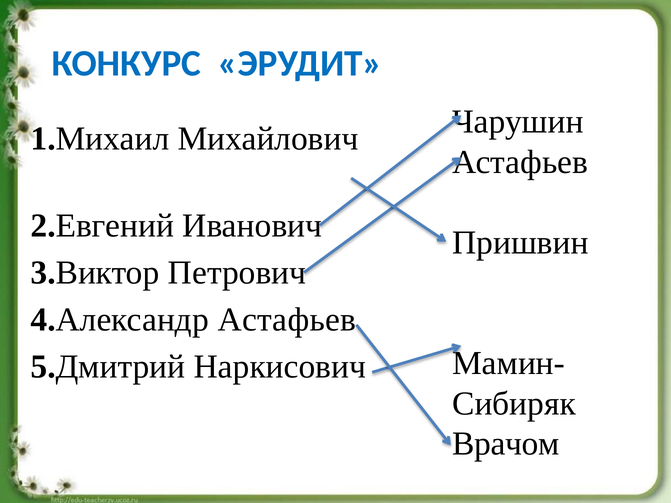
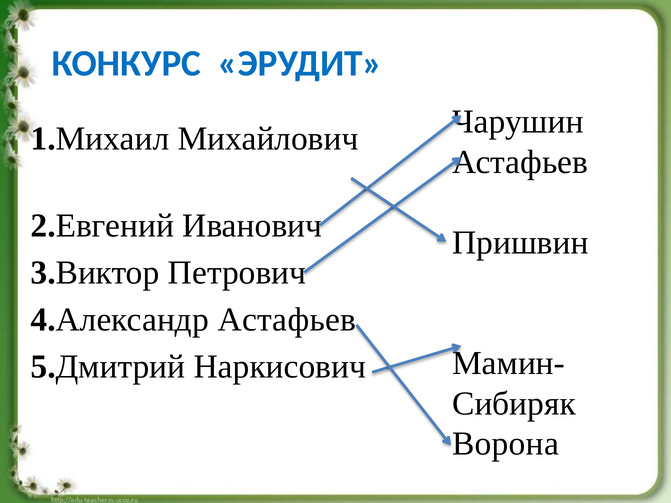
Врачом: Врачом -> Ворона
